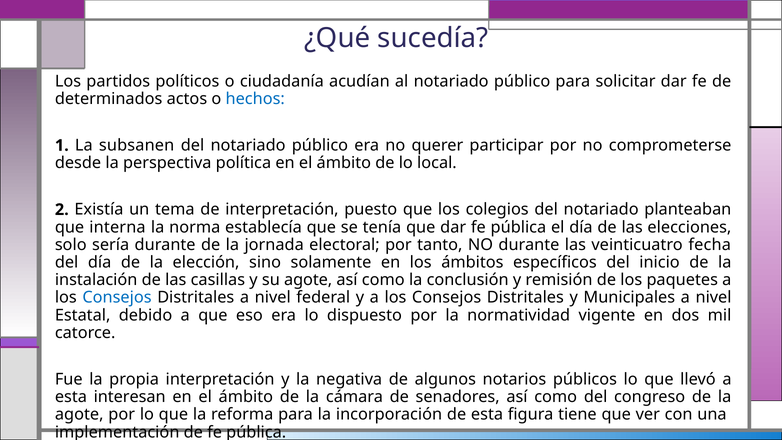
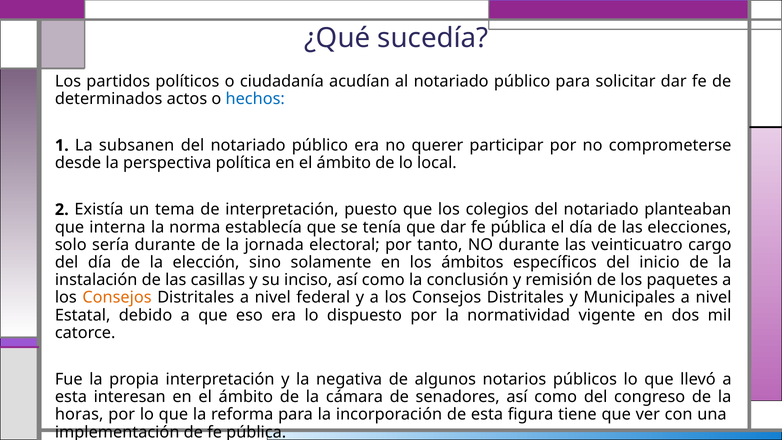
fecha: fecha -> cargo
su agote: agote -> inciso
Consejos at (117, 298) colour: blue -> orange
agote at (79, 415): agote -> horas
